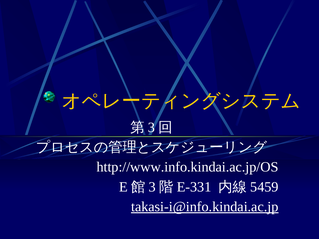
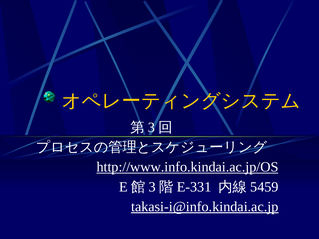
http://www.info.kindai.ac.jp/OS underline: none -> present
